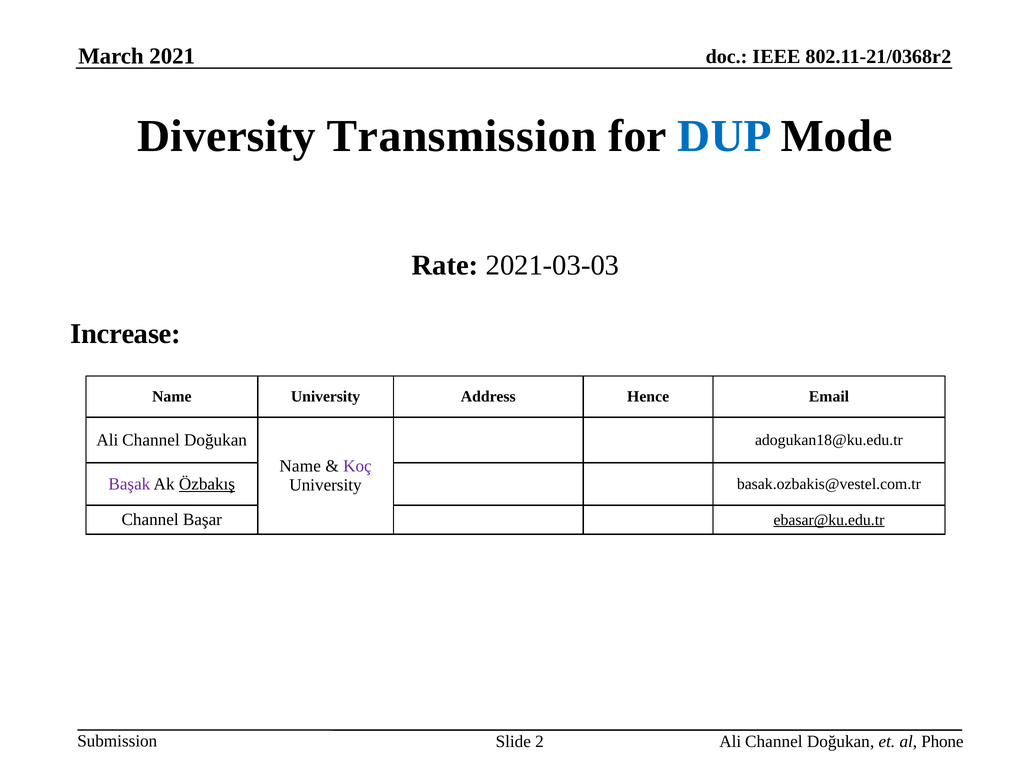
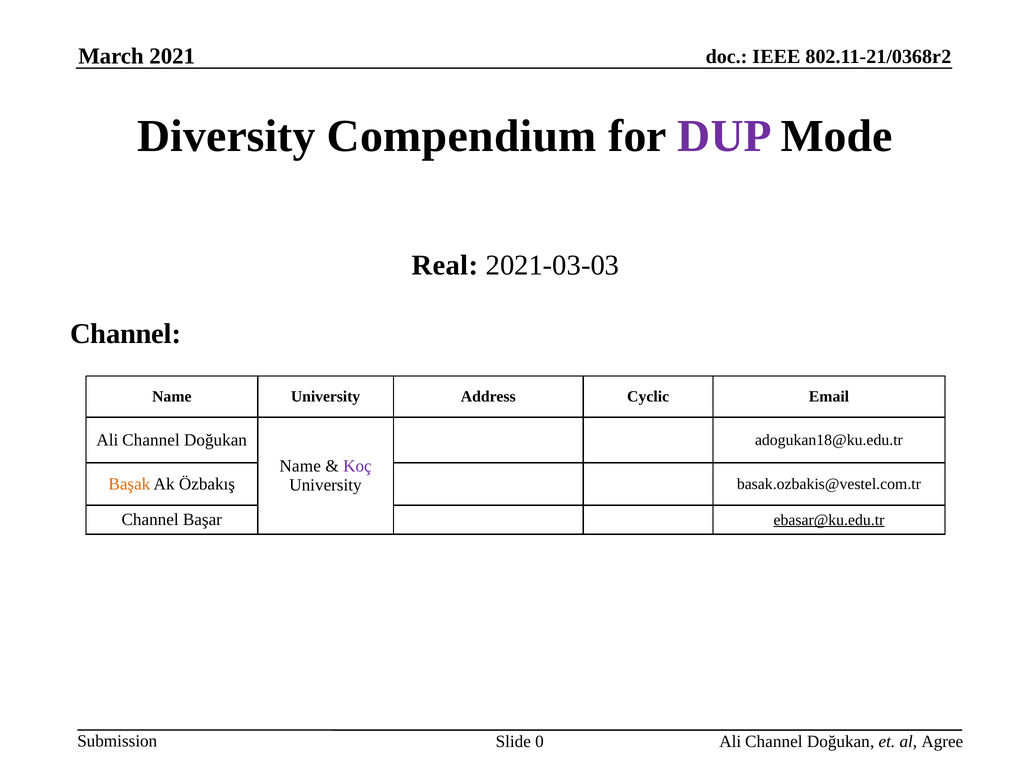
Transmission: Transmission -> Compendium
DUP colour: blue -> purple
Rate: Rate -> Real
Increase at (126, 334): Increase -> Channel
Hence: Hence -> Cyclic
Başak colour: purple -> orange
Özbakış underline: present -> none
2: 2 -> 0
Phone: Phone -> Agree
